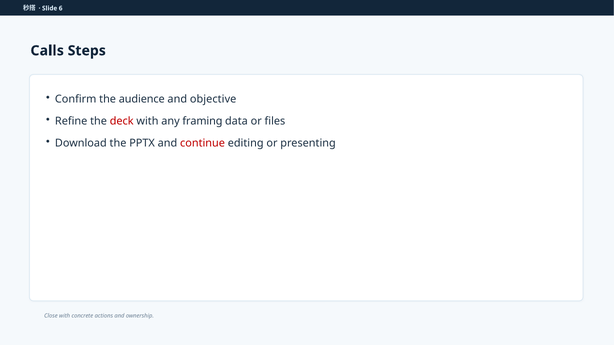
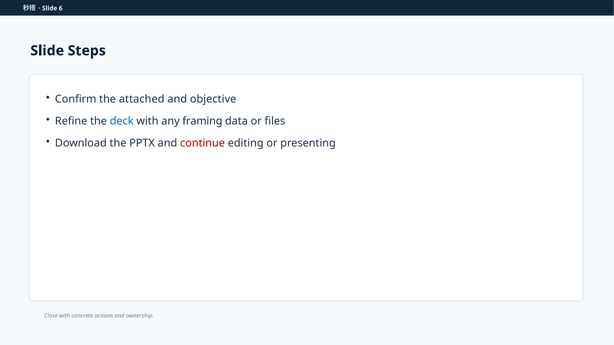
Calls at (47, 51): Calls -> Slide
audience: audience -> attached
deck colour: red -> blue
